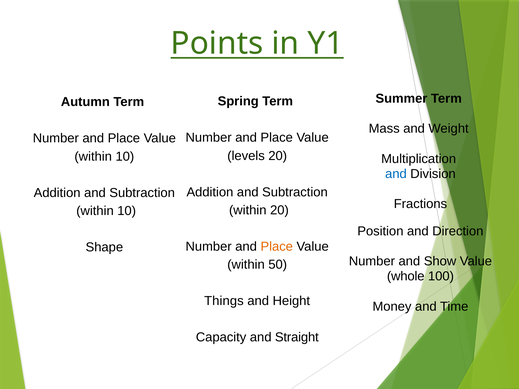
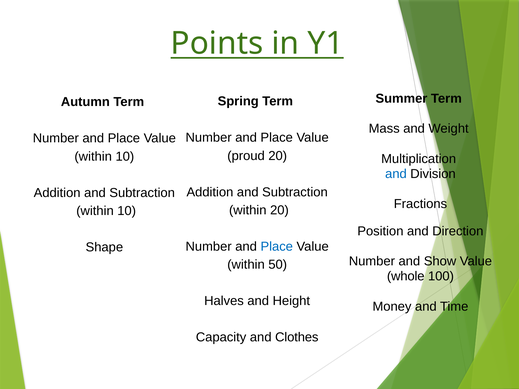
levels: levels -> proud
Place at (277, 247) colour: orange -> blue
Things: Things -> Halves
Straight: Straight -> Clothes
